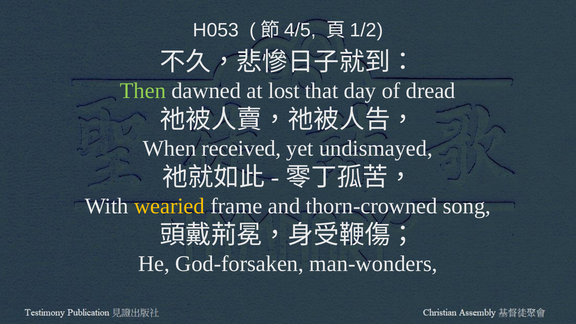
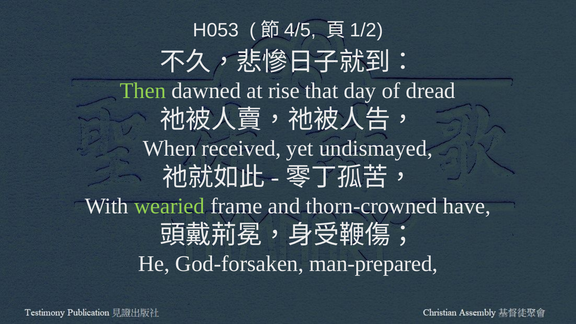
lost: lost -> rise
wearied colour: yellow -> light green
song: song -> have
man-wonders: man-wonders -> man-prepared
